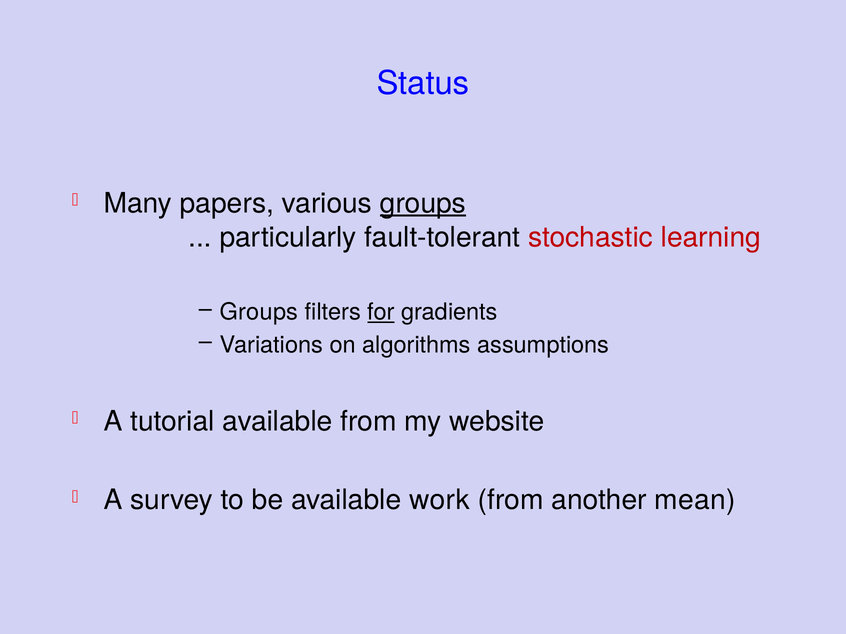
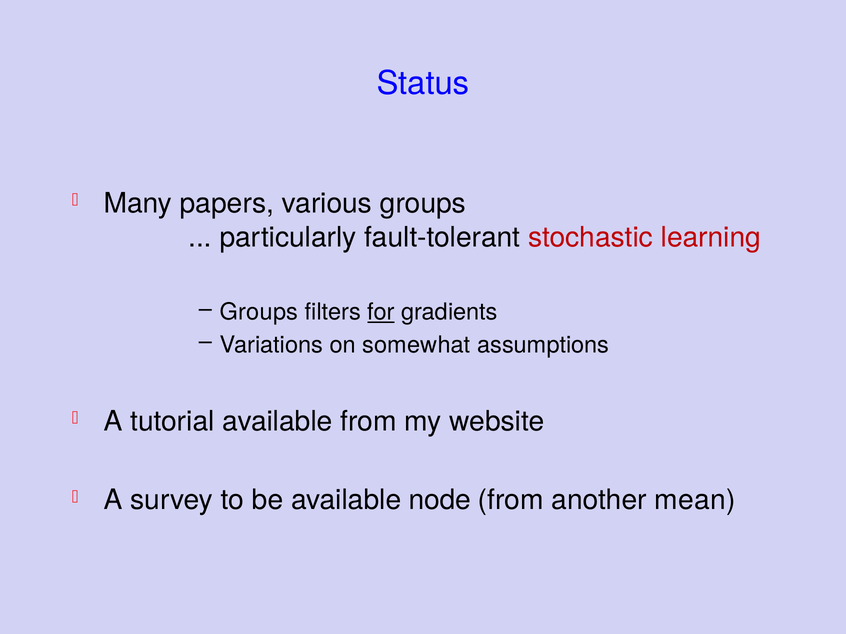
groups at (423, 204) underline: present -> none
algorithms: algorithms -> somewhat
work: work -> node
